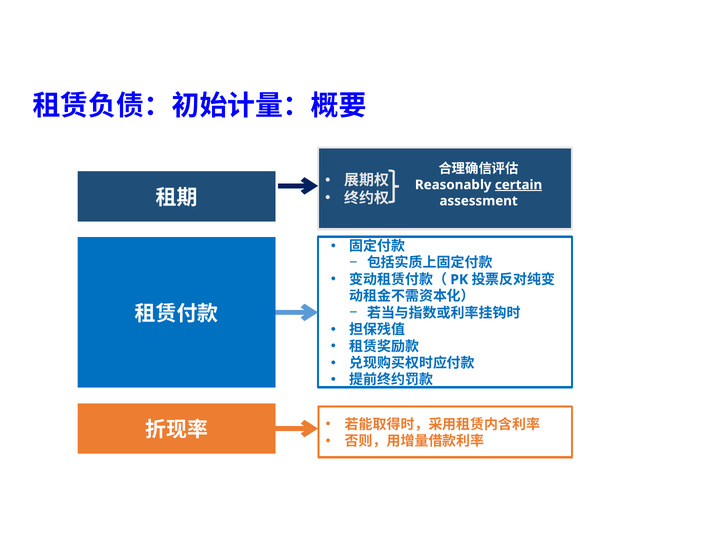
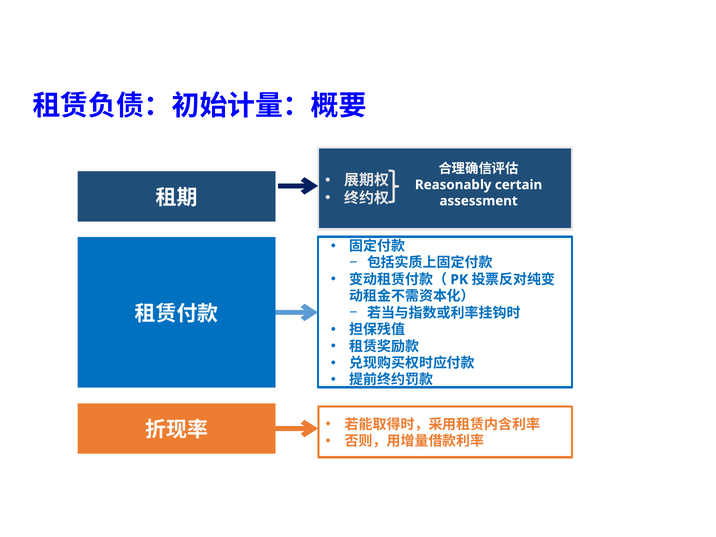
certain underline: present -> none
